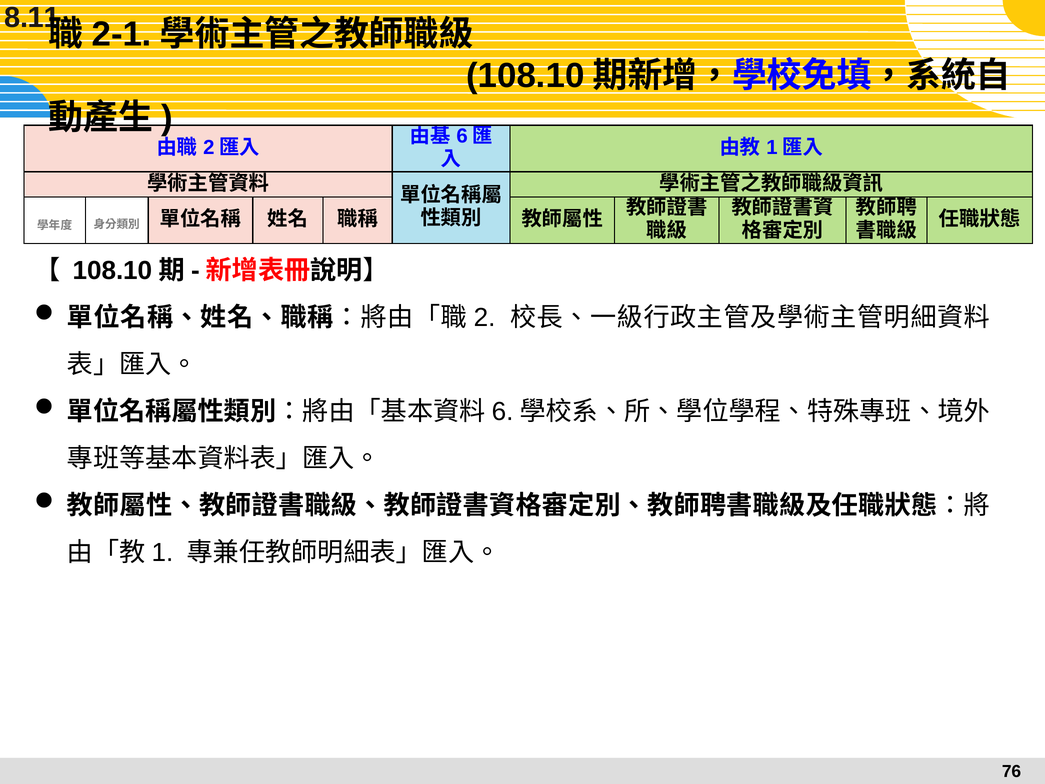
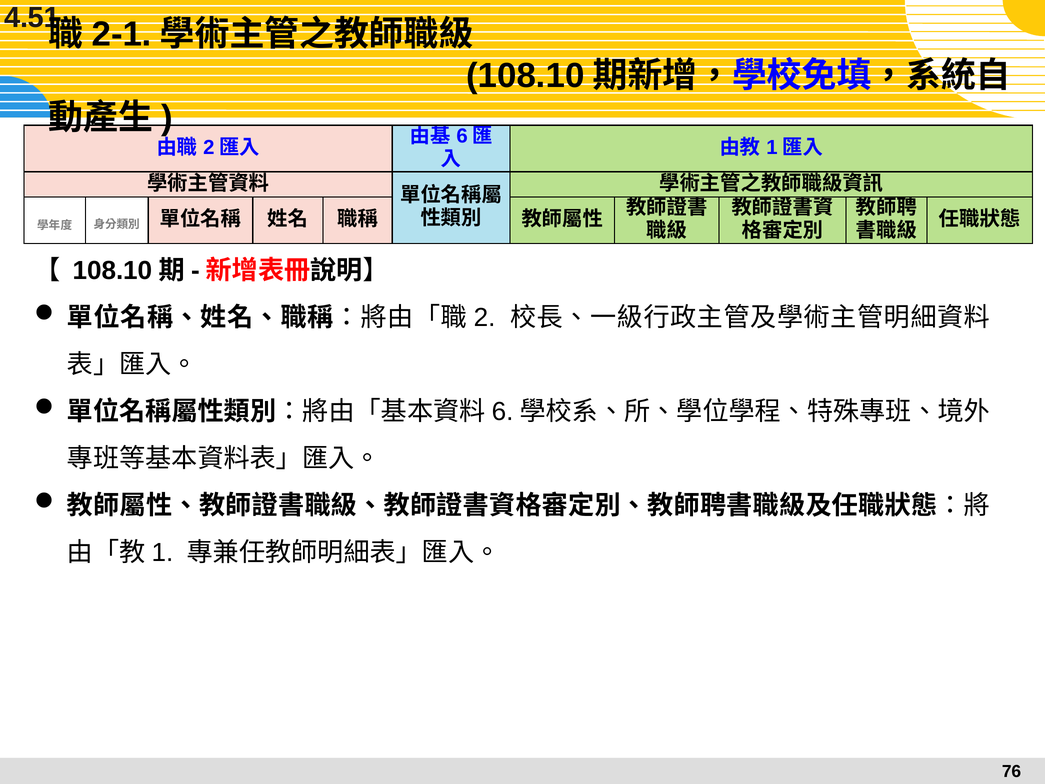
8.11: 8.11 -> 4.51
